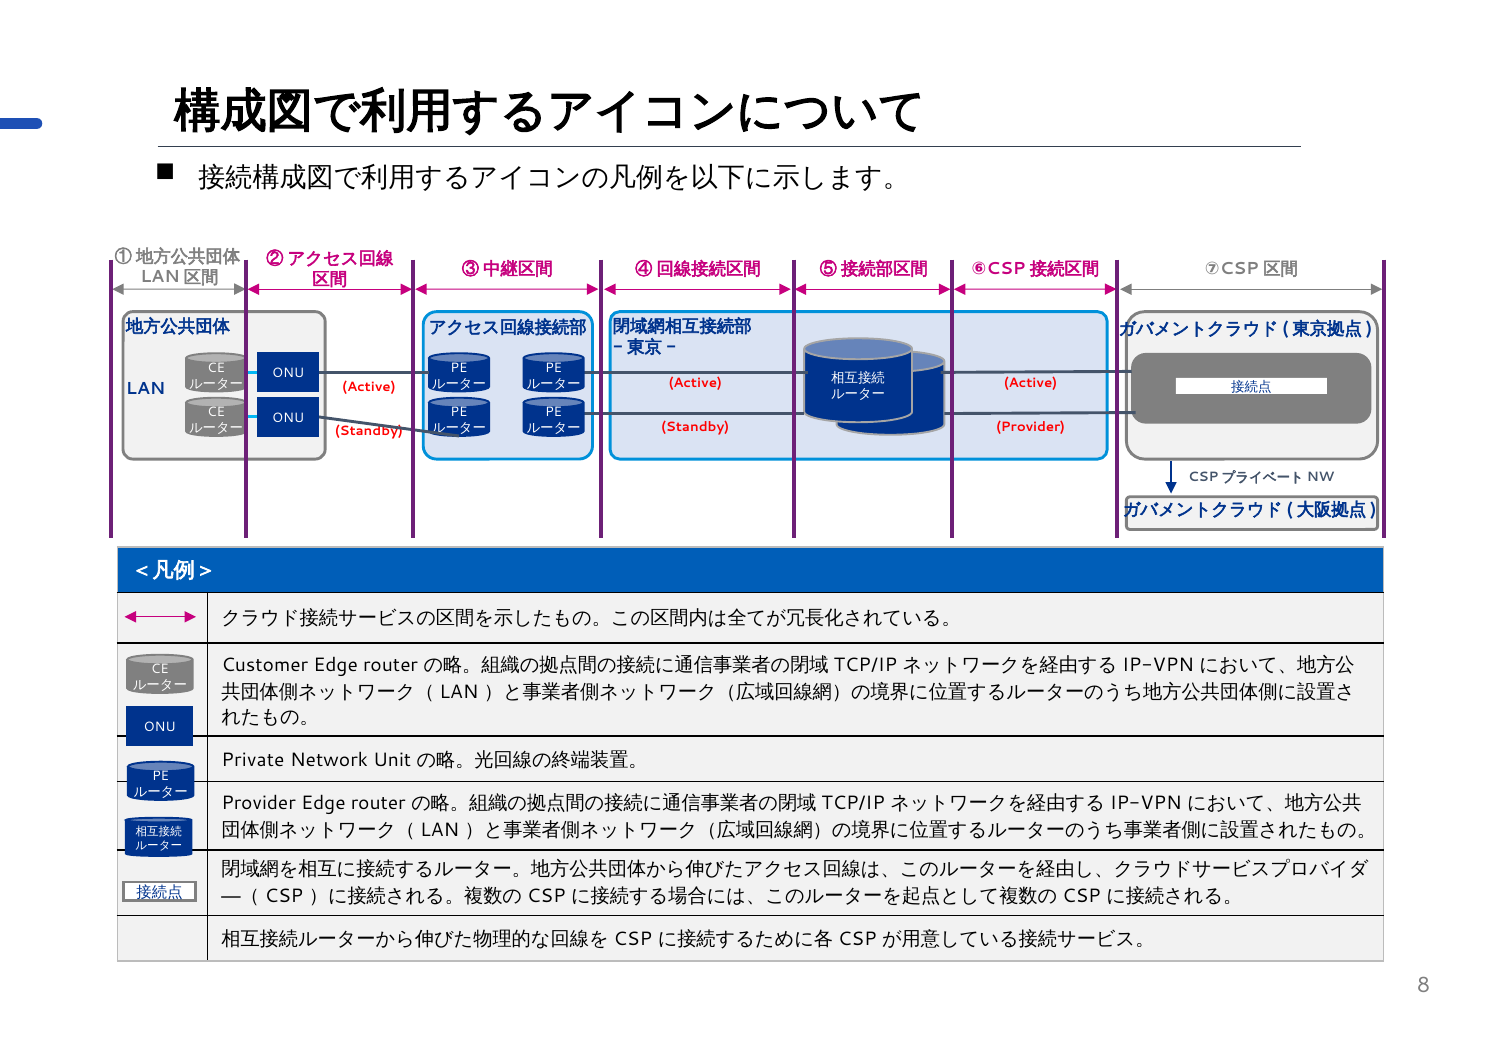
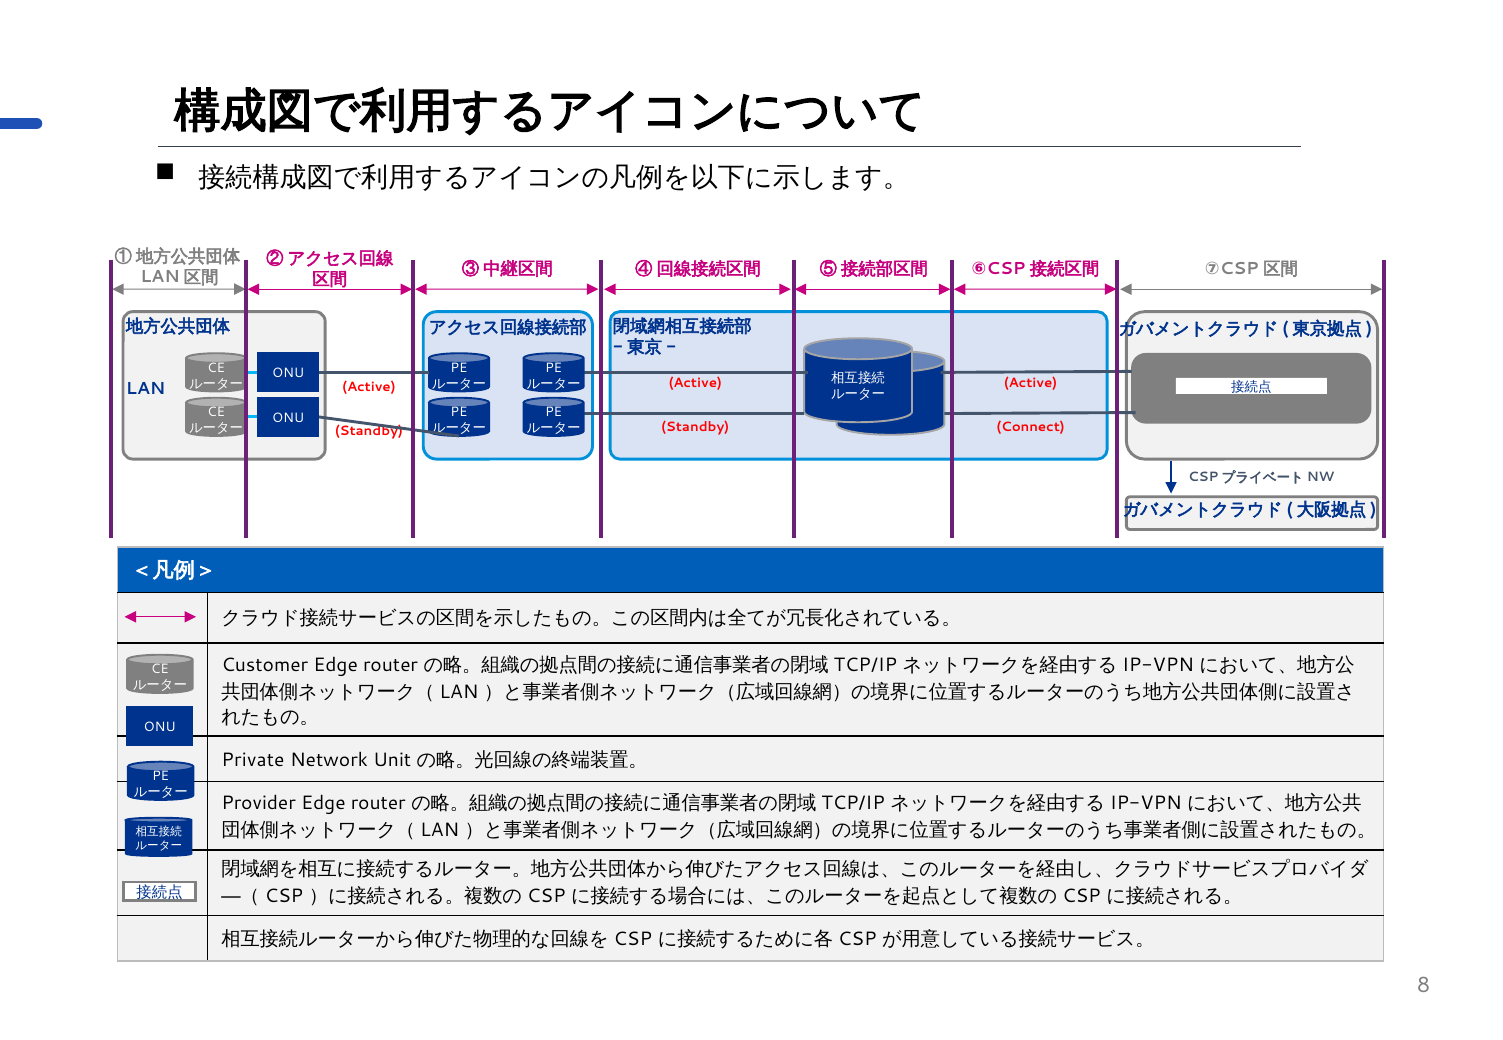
Provider at (1031, 427): Provider -> Connect
